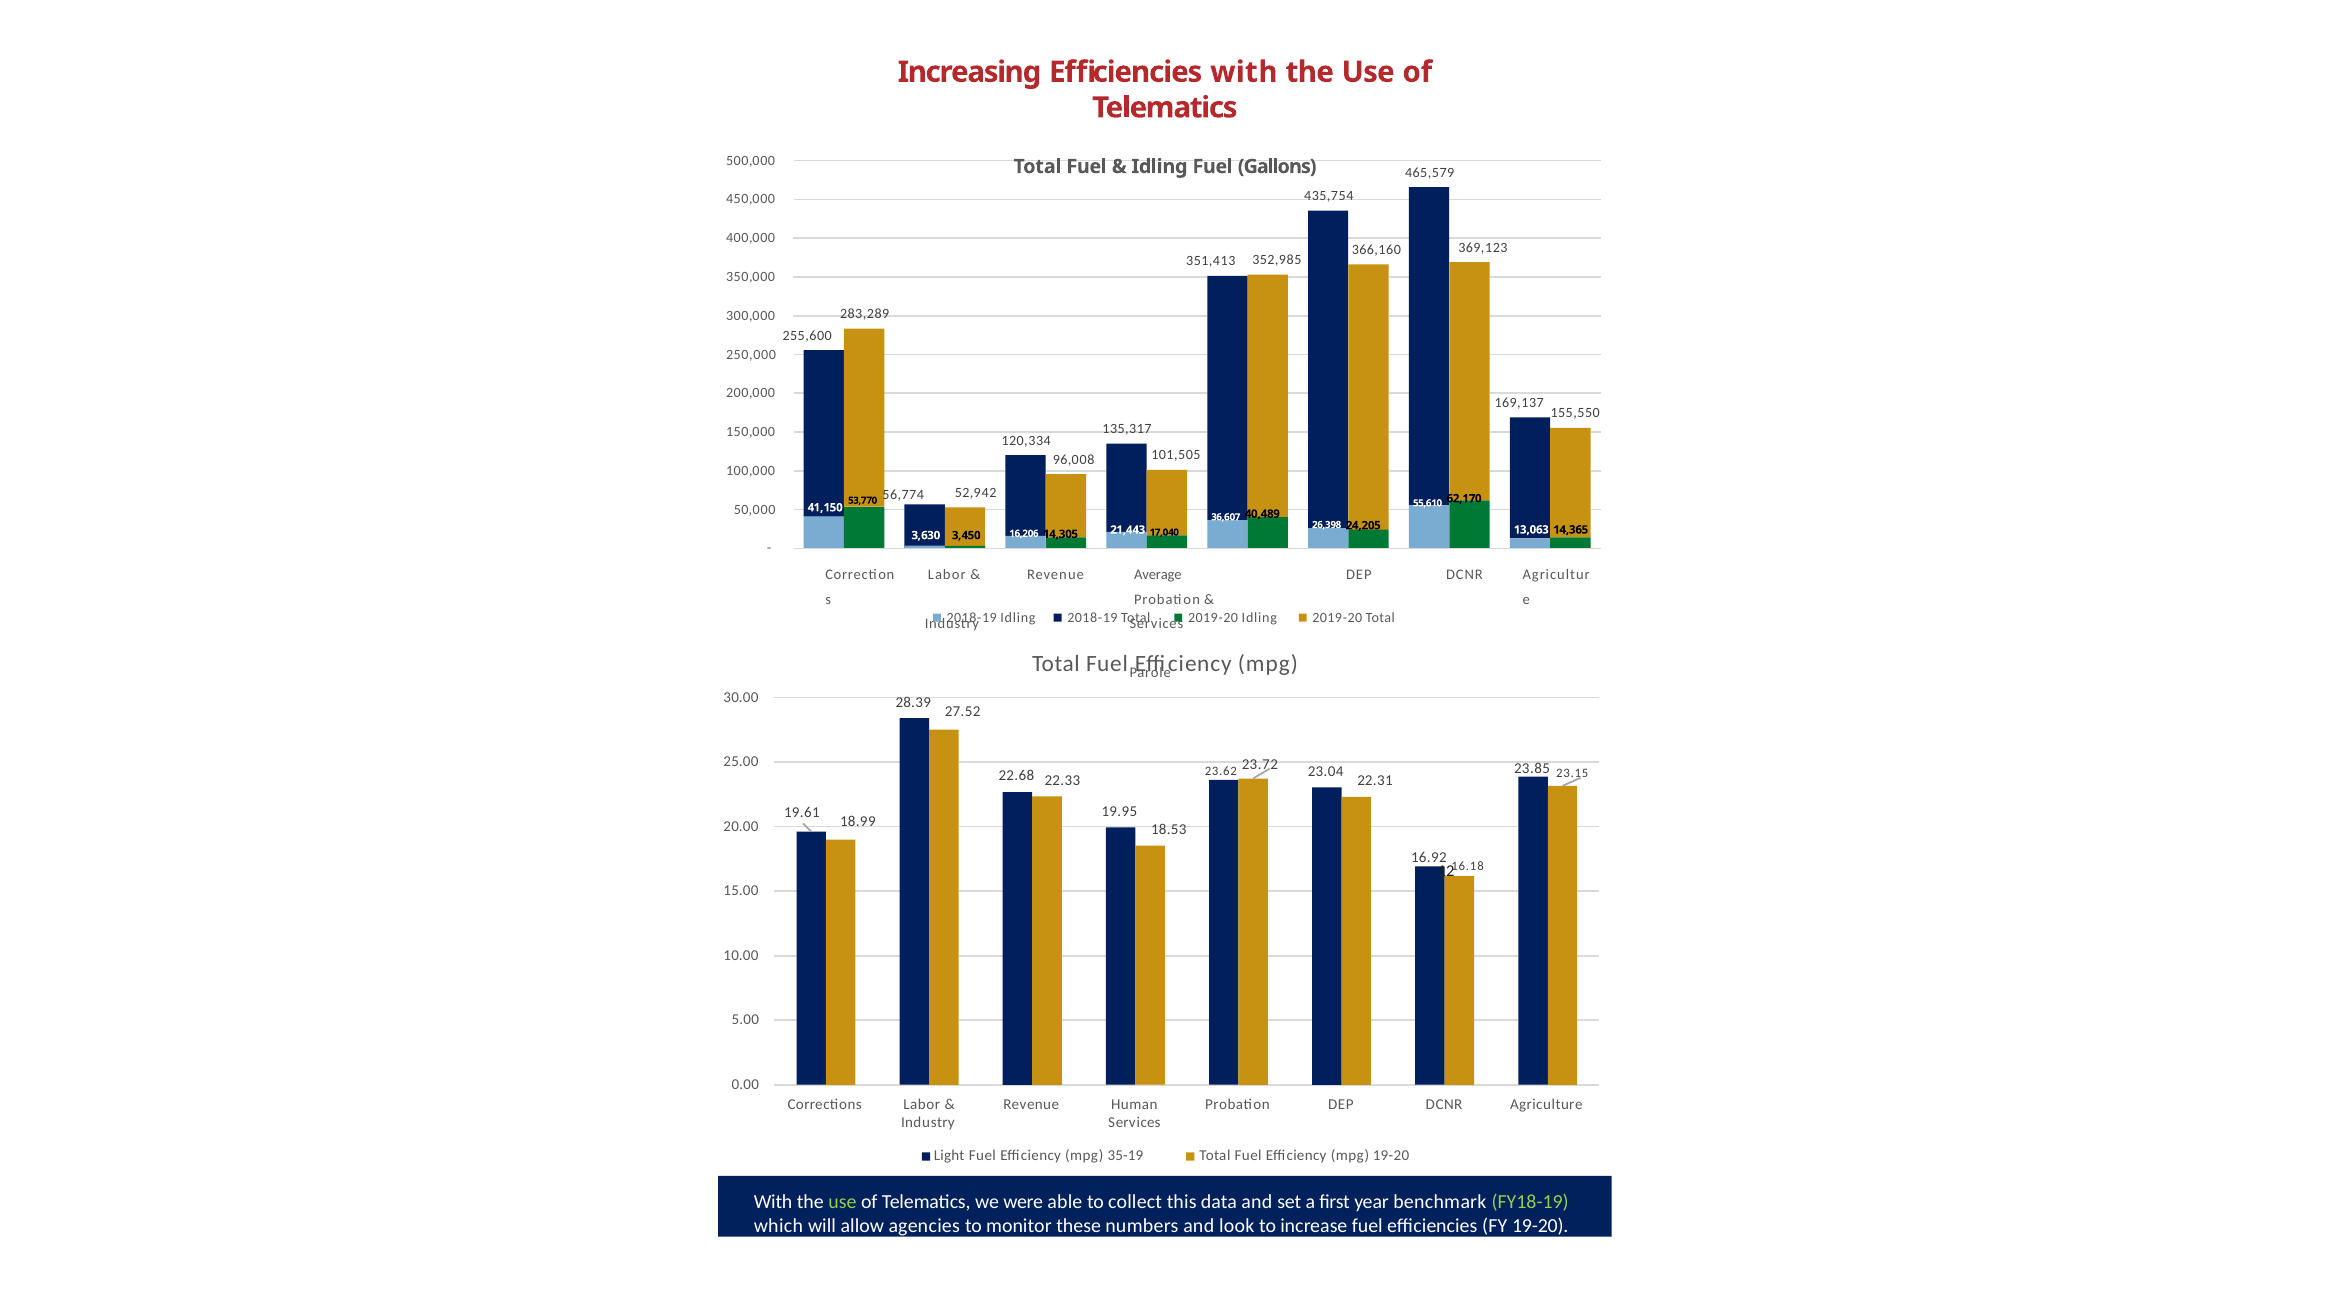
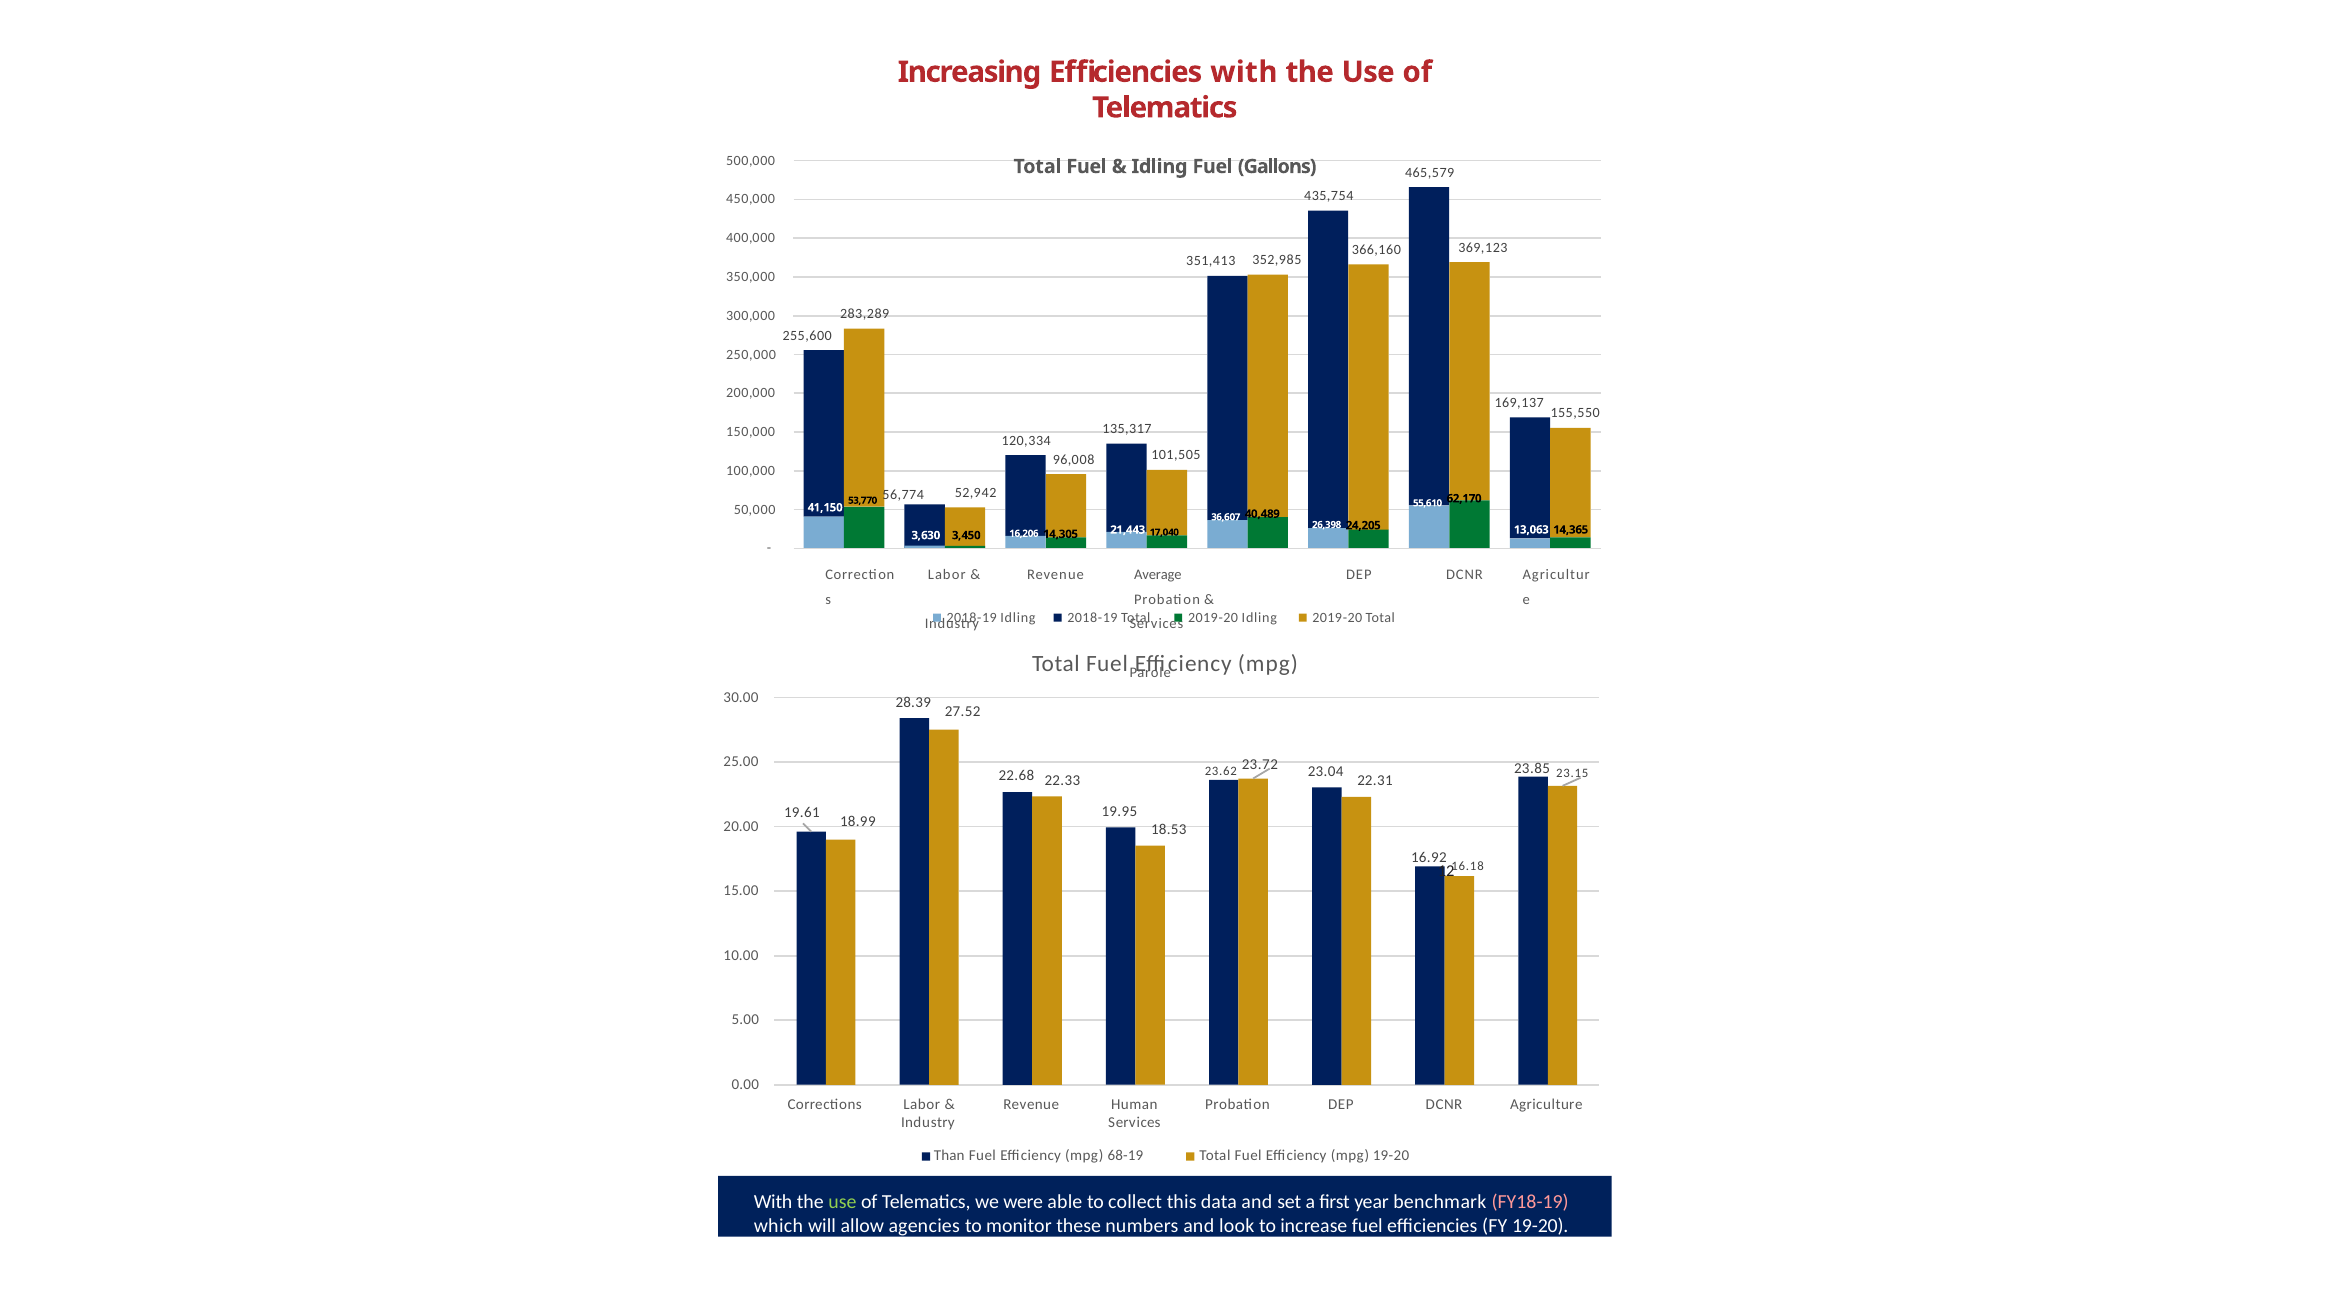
Light: Light -> Than
35-19: 35-19 -> 68-19
FY18-19 colour: light green -> pink
